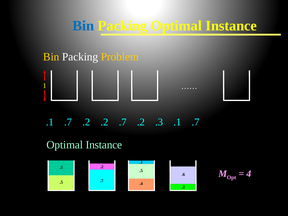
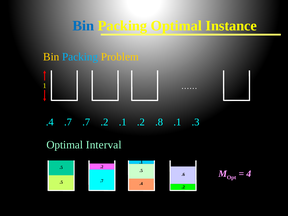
Packing at (80, 57) colour: white -> light blue
.1 at (50, 122): .1 -> .4
.2 at (86, 122): .2 -> .7
.7 at (123, 122): .7 -> .1
.3: .3 -> .8
.7 at (196, 122): .7 -> .3
Instance at (104, 145): Instance -> Interval
